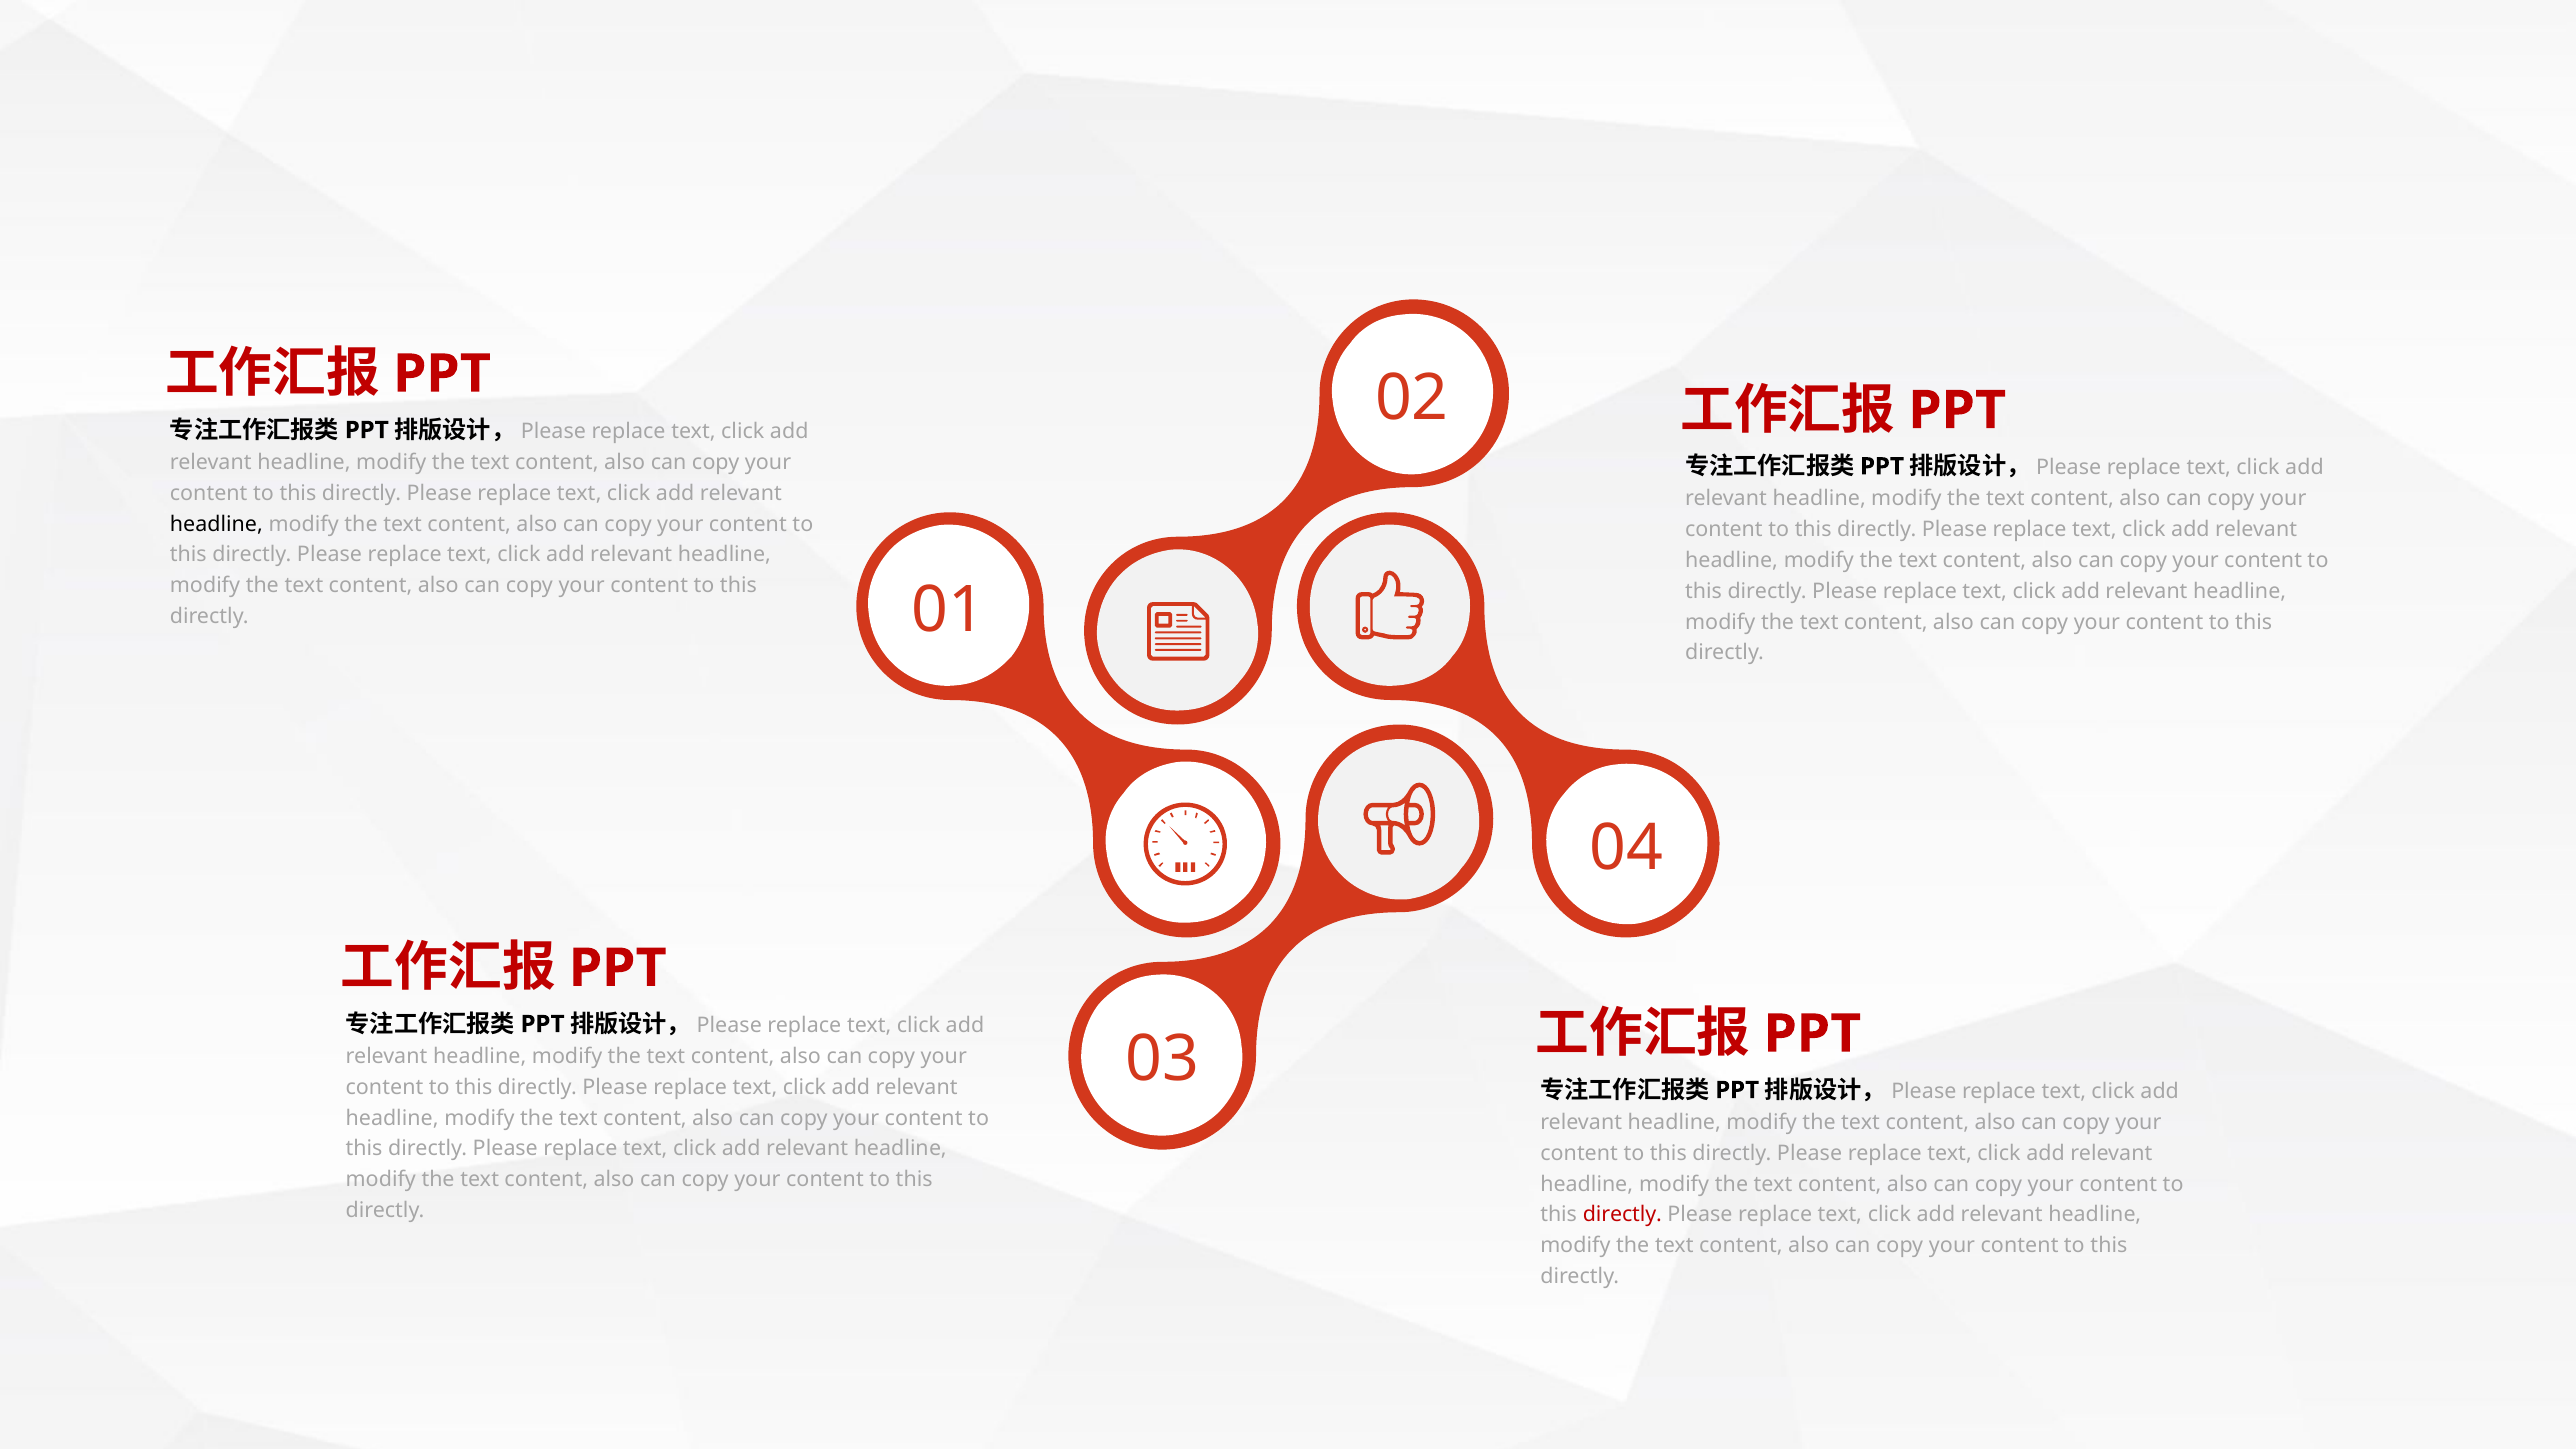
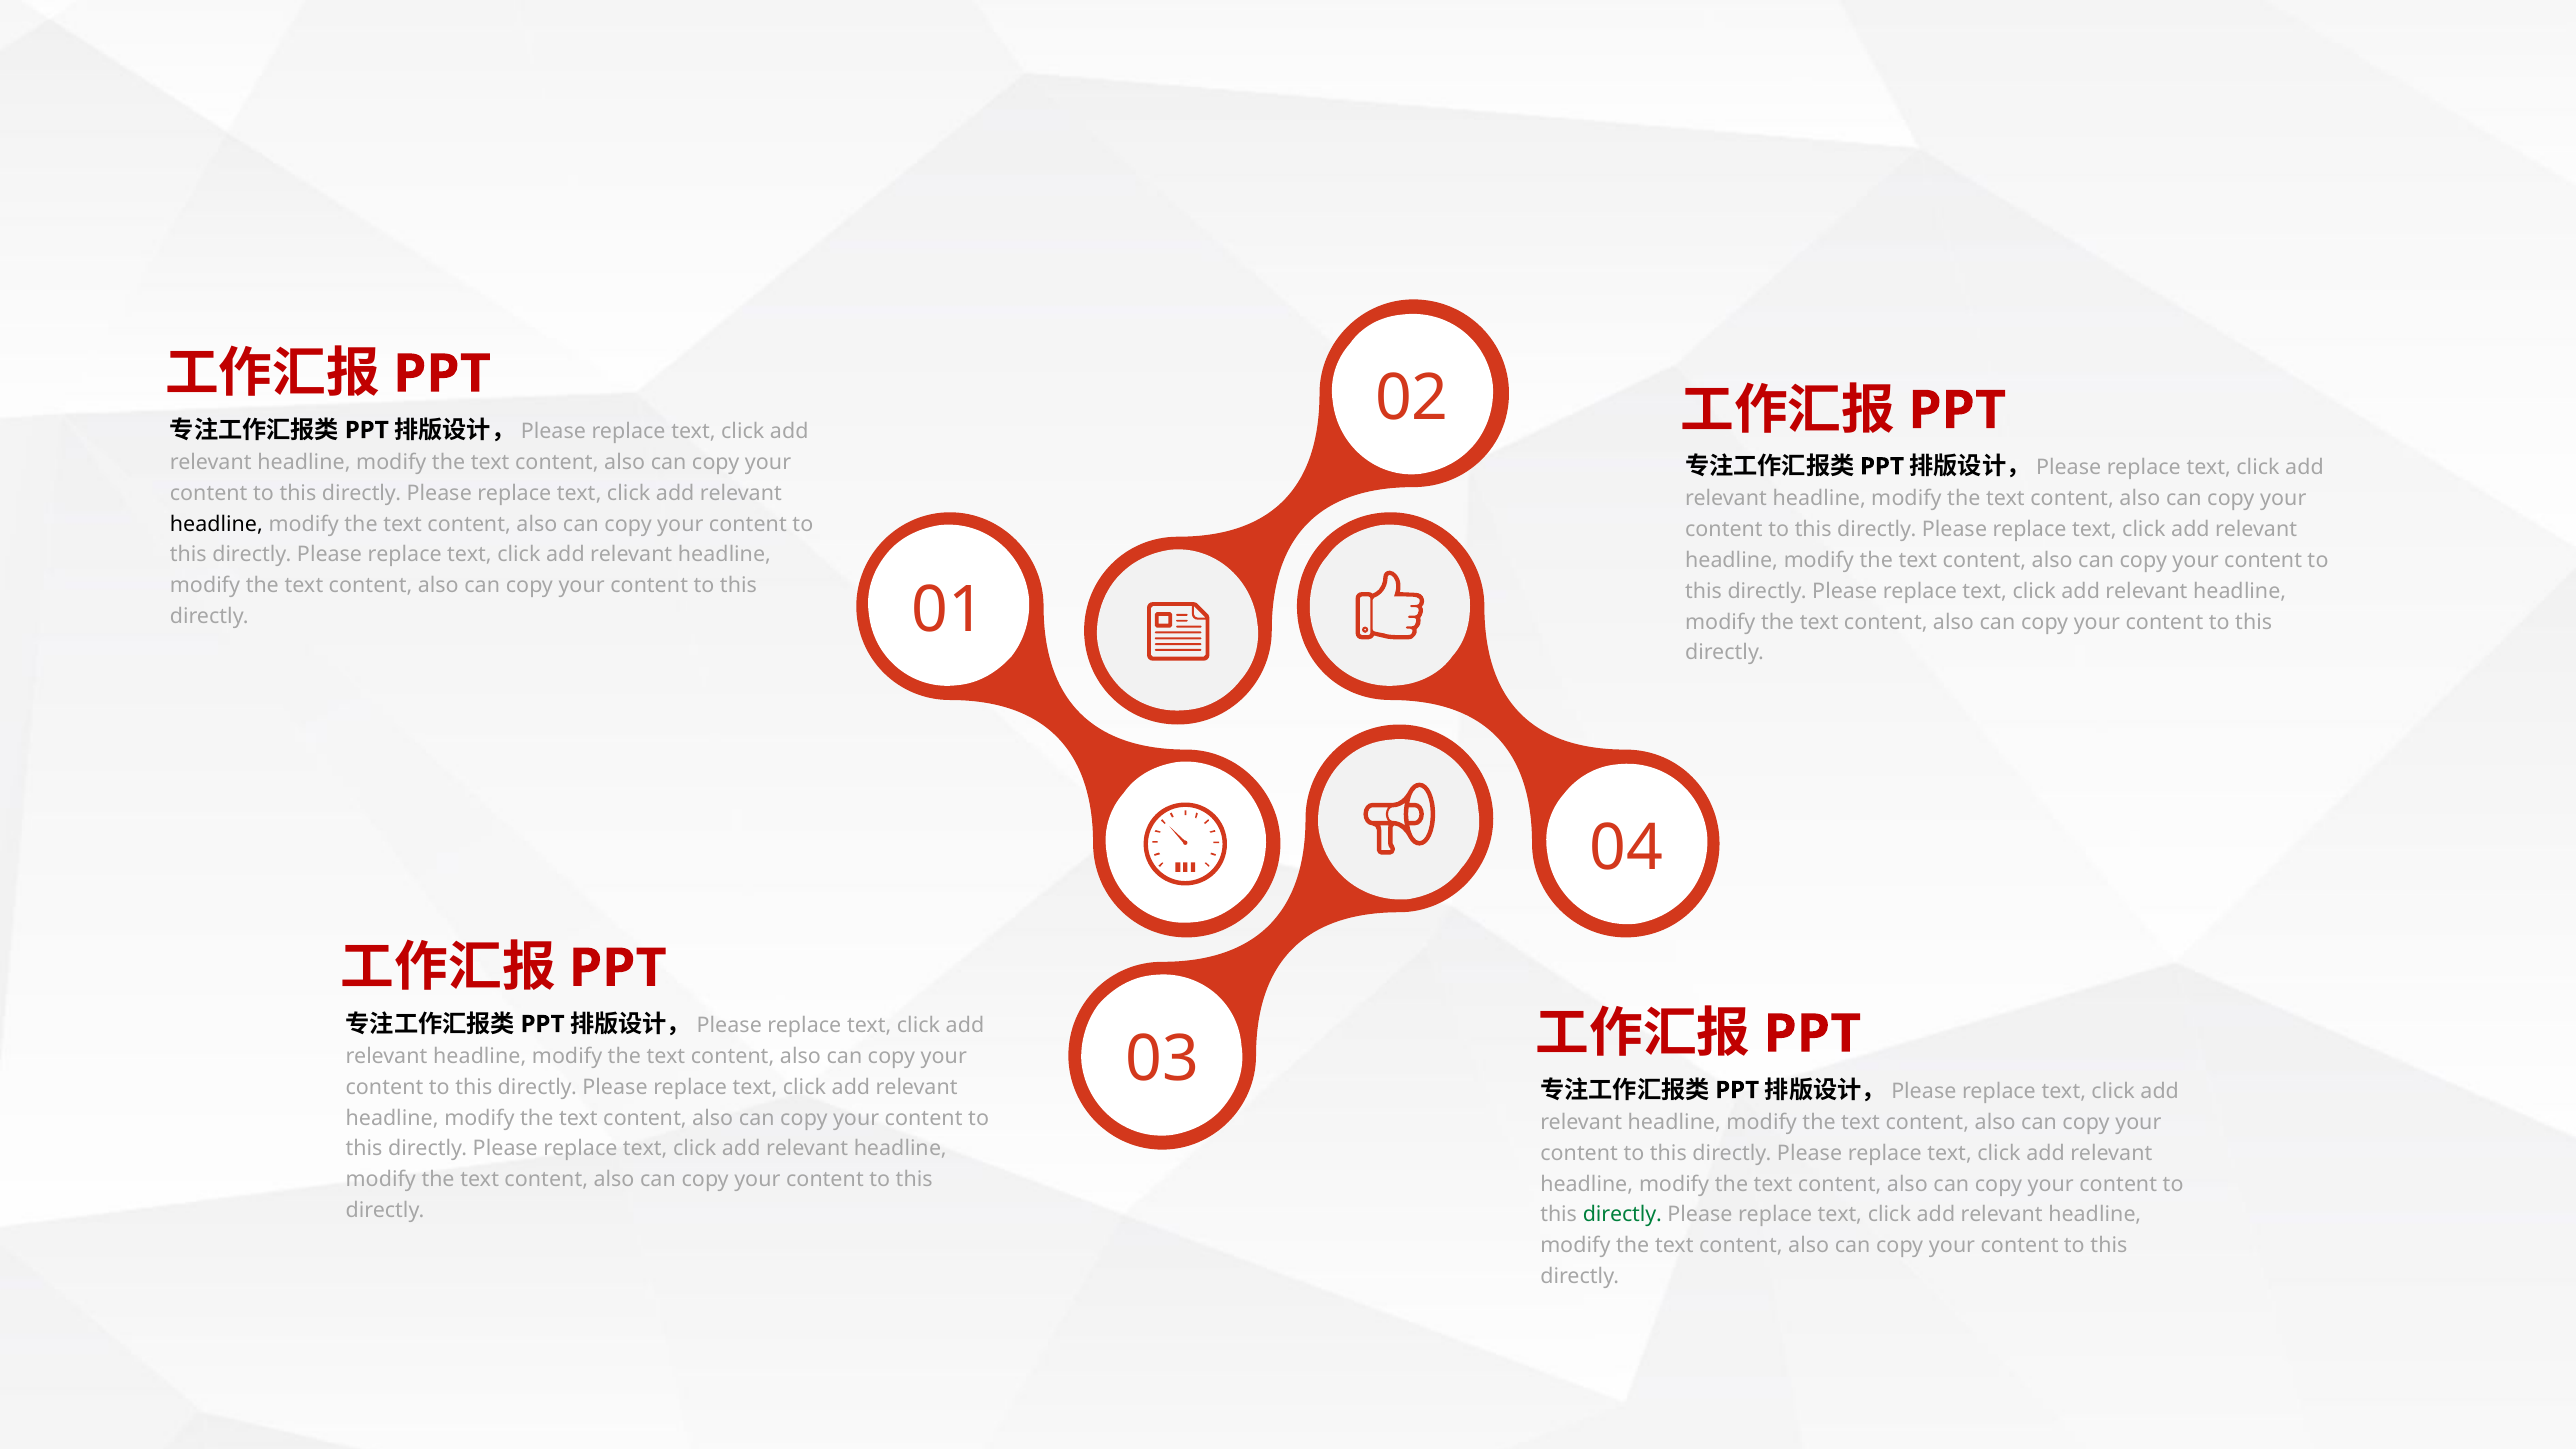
directly at (1622, 1215) colour: red -> green
